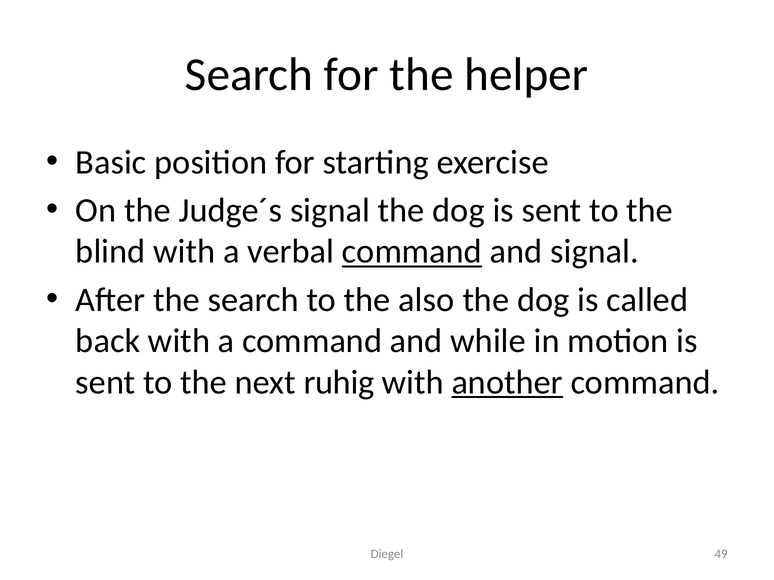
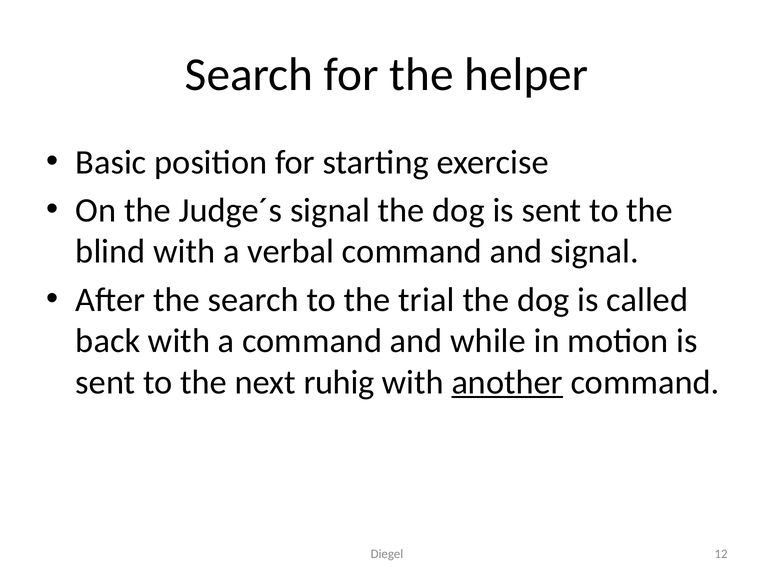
command at (412, 252) underline: present -> none
also: also -> trial
49: 49 -> 12
